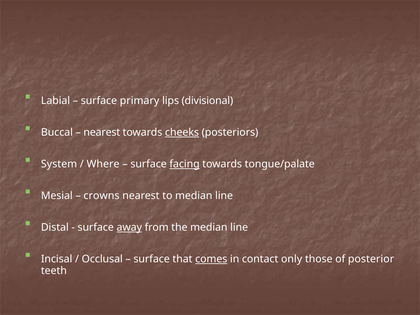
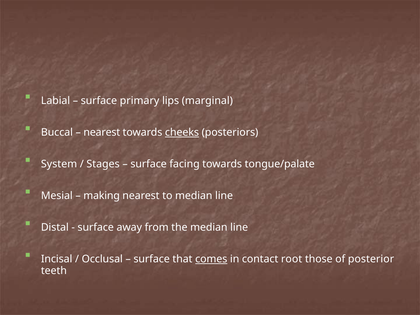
divisional: divisional -> marginal
Where: Where -> Stages
facing underline: present -> none
crowns: crowns -> making
away underline: present -> none
only: only -> root
